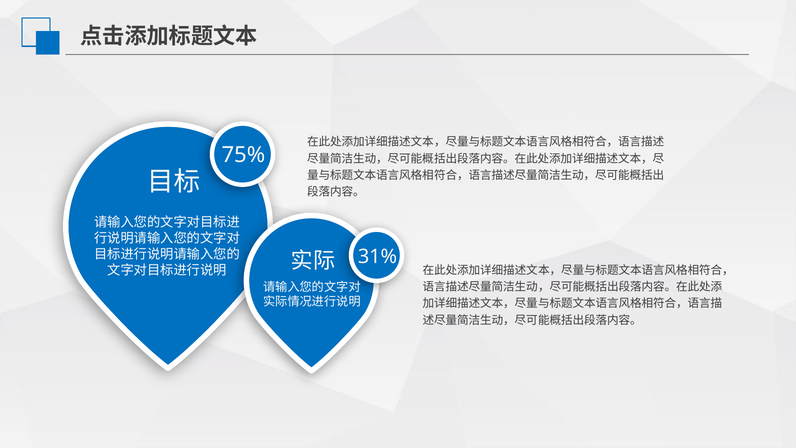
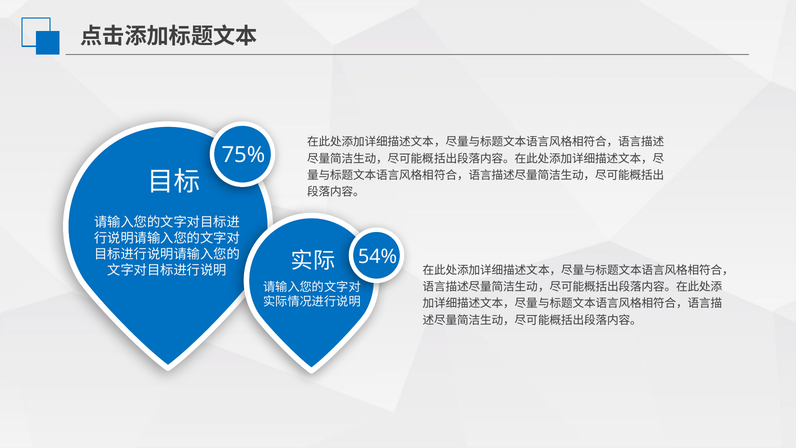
31%: 31% -> 54%
